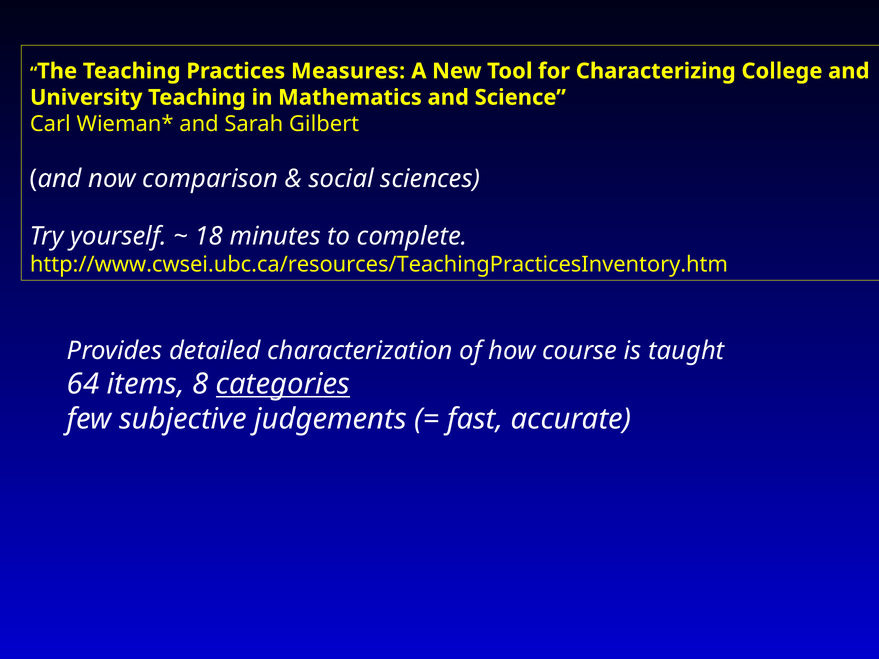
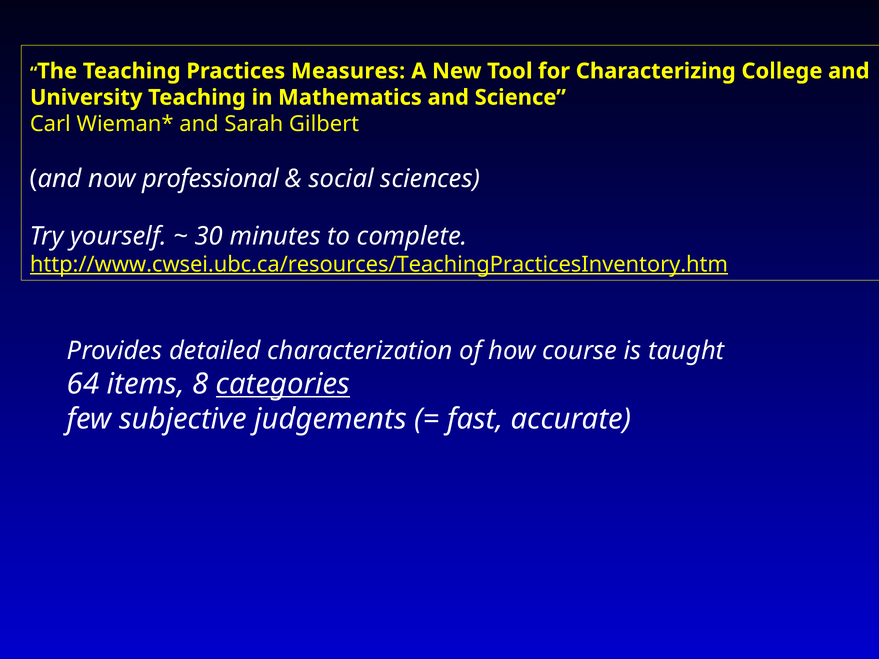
comparison: comparison -> professional
18: 18 -> 30
http://www.cwsei.ubc.ca/resources/TeachingPracticesInventory.htm underline: none -> present
